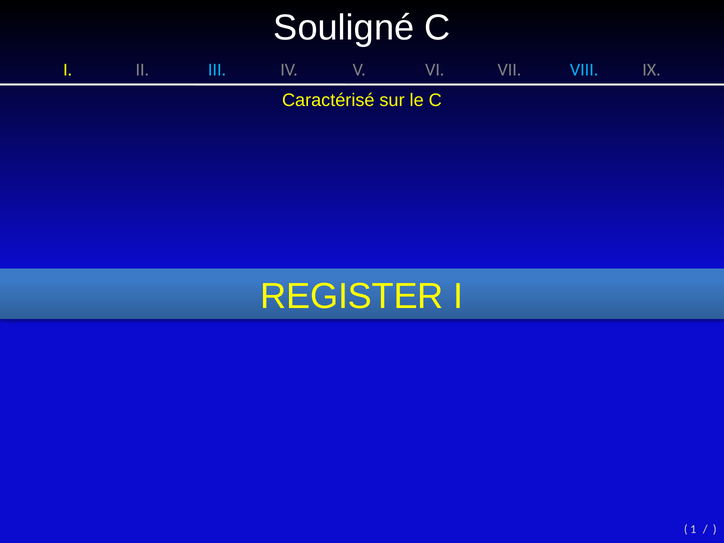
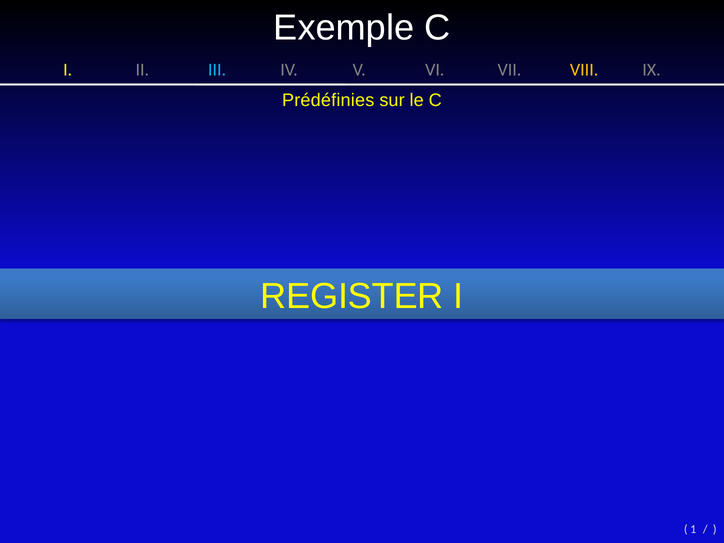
Souligné: Souligné -> Exemple
VIII colour: light blue -> yellow
Caractérisé: Caractérisé -> Prédéfinies
